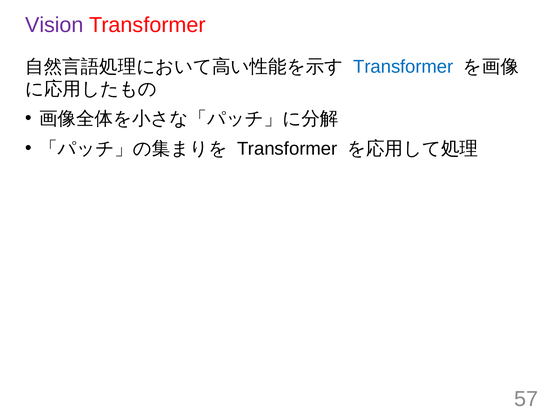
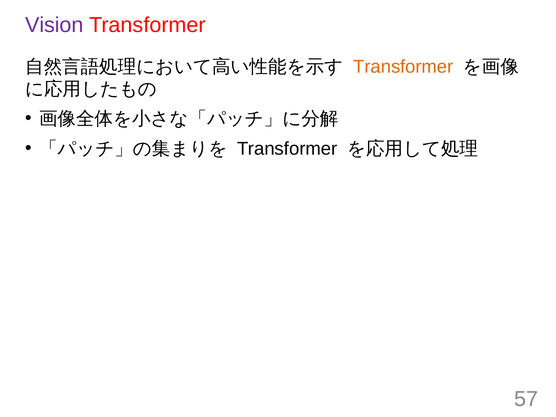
Transformer at (403, 67) colour: blue -> orange
